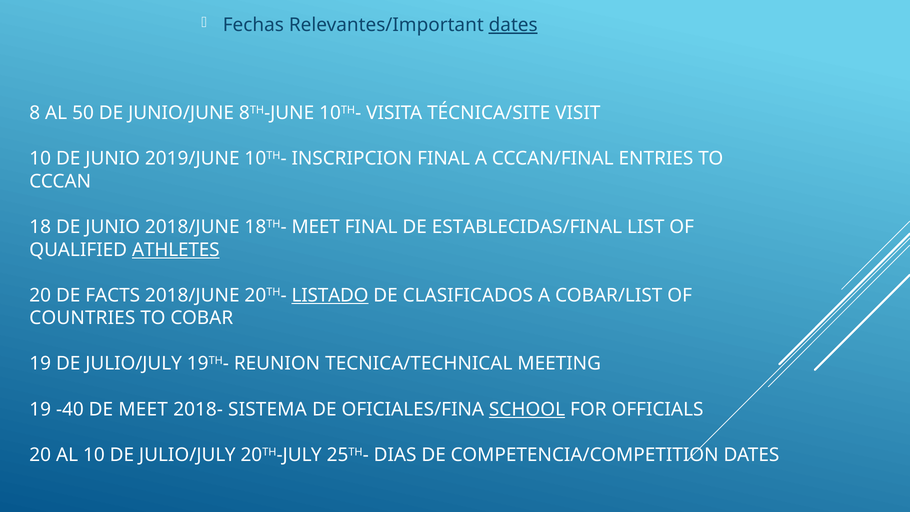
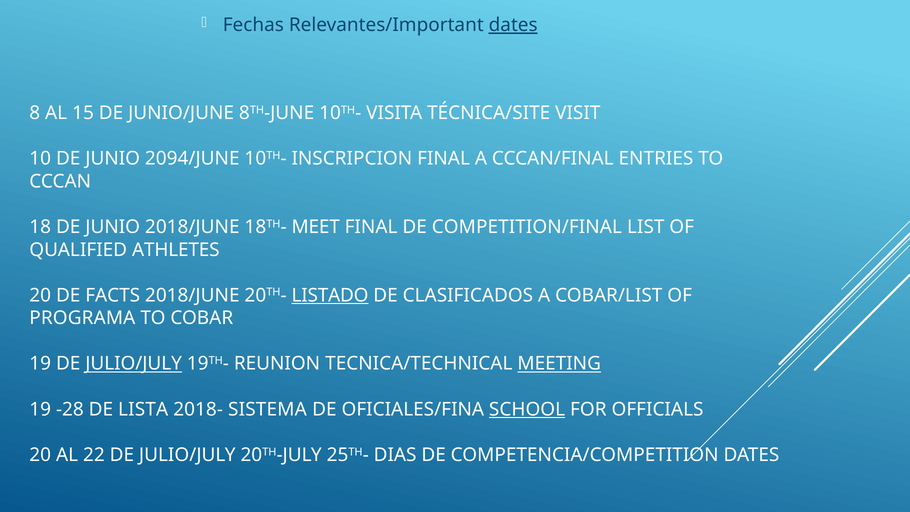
50: 50 -> 15
2019/JUNE: 2019/JUNE -> 2094/JUNE
ESTABLECIDAS/FINAL: ESTABLECIDAS/FINAL -> COMPETITION/FINAL
ATHLETES underline: present -> none
COUNTRIES: COUNTRIES -> PROGRAMA
JULIO/JULY at (134, 364) underline: none -> present
MEETING underline: none -> present
-40: -40 -> -28
DE MEET: MEET -> LISTA
AL 10: 10 -> 22
